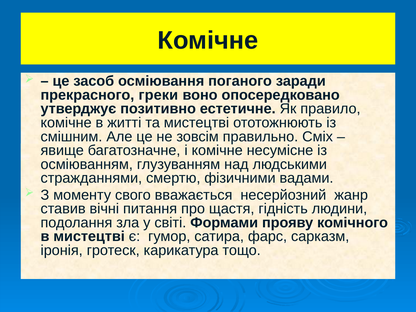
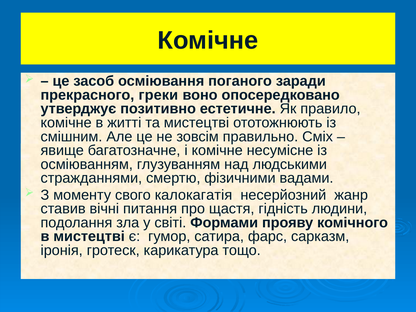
вважається: вважається -> калокагатія
